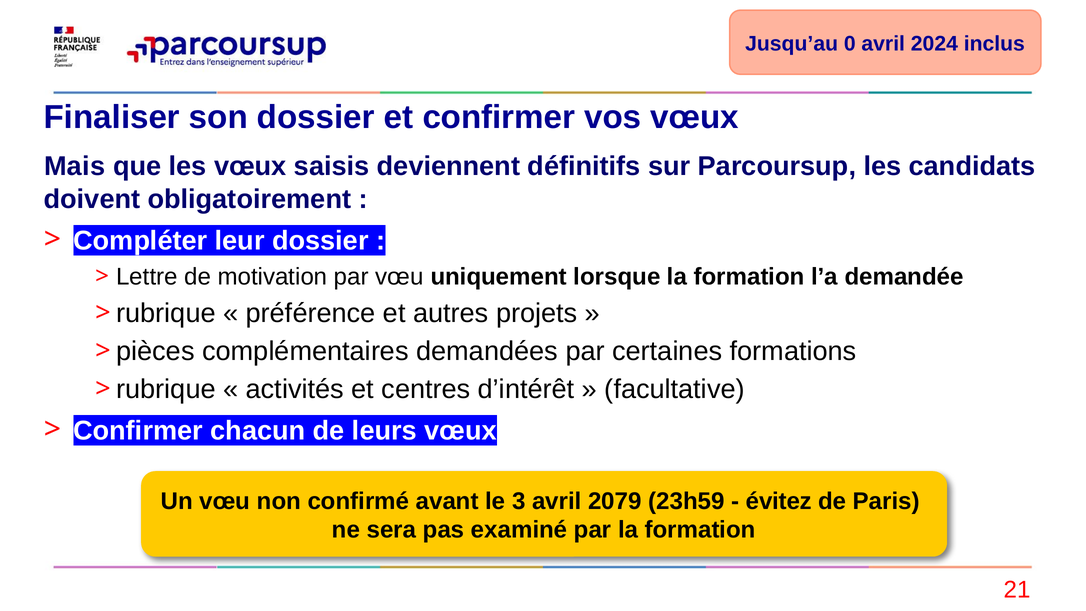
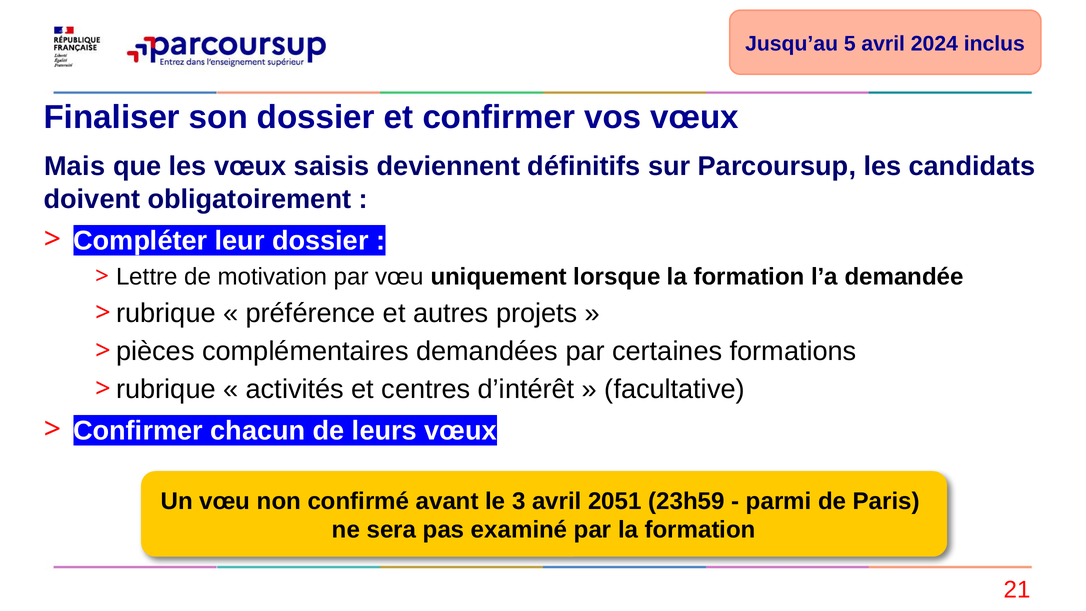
0: 0 -> 5
2079: 2079 -> 2051
évitez: évitez -> parmi
